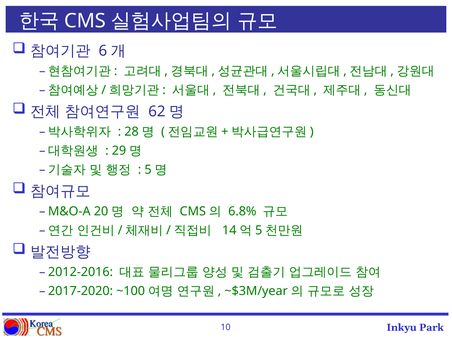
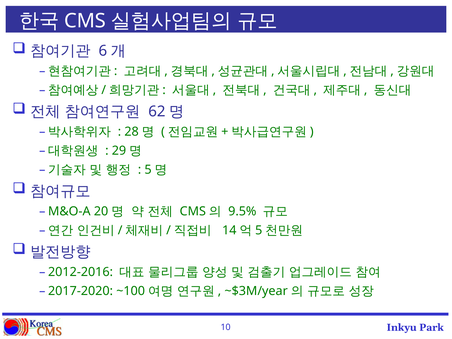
6.8%: 6.8% -> 9.5%
